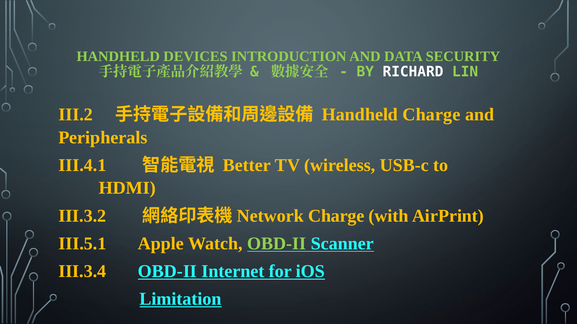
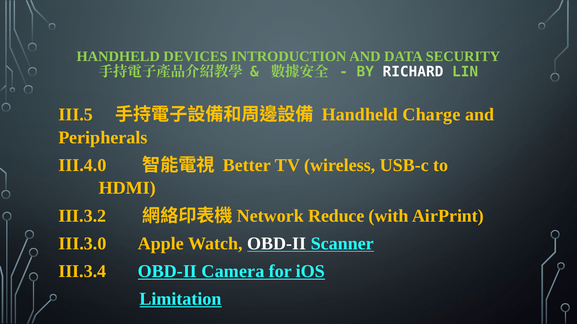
III.2: III.2 -> III.5
III.4.1: III.4.1 -> III.4.0
Charge at (336, 216): Charge -> Reduce
III.5.1: III.5.1 -> III.3.0
OBD-II at (277, 244) colour: light green -> white
Internet: Internet -> Camera
